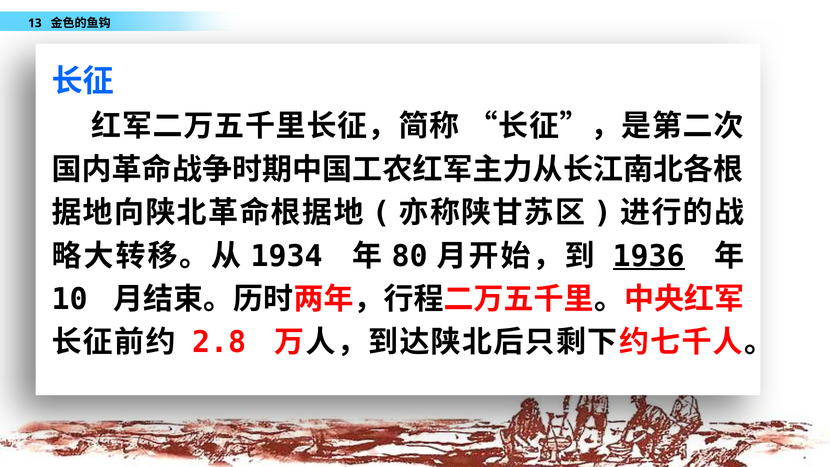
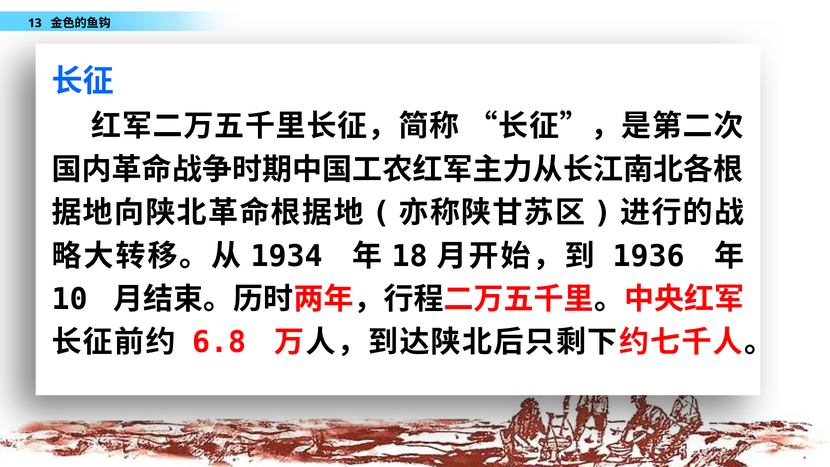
80: 80 -> 18
1936 underline: present -> none
2.8: 2.8 -> 6.8
